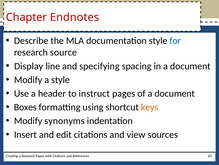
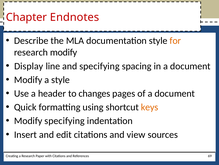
for colour: blue -> orange
research source: source -> modify
instruct: instruct -> changes
Boxes: Boxes -> Quick
Modify synonyms: synonyms -> specifying
